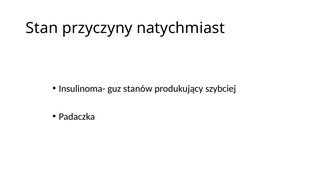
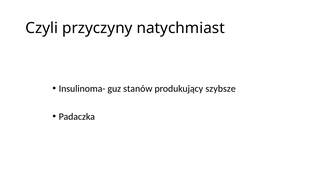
Stan: Stan -> Czyli
szybciej: szybciej -> szybsze
